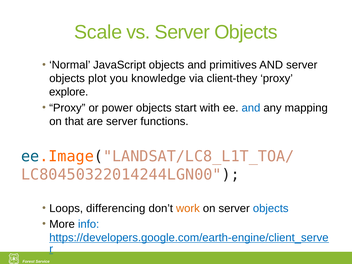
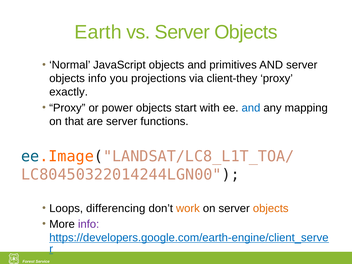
Scale: Scale -> Earth
objects plot: plot -> info
knowledge: knowledge -> projections
explore: explore -> exactly
objects at (271, 208) colour: blue -> orange
info at (89, 224) colour: blue -> purple
